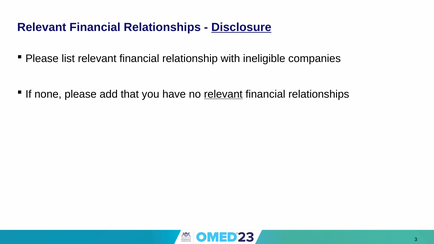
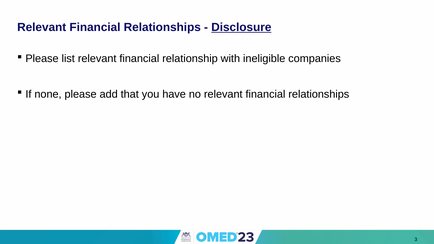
relevant at (223, 94) underline: present -> none
